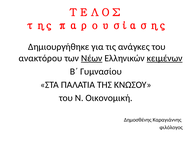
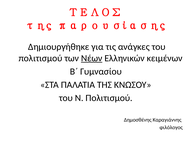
ανακτόρου at (40, 58): ανακτόρου -> πολιτισμού
κειμένων underline: present -> none
Ν Οικονομική: Οικονομική -> Πολιτισμού
